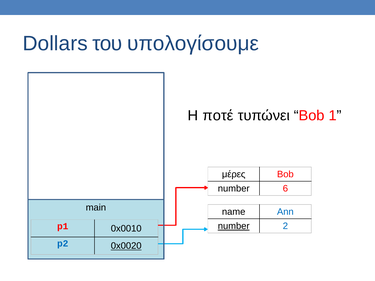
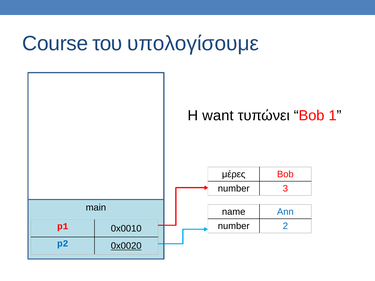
Dollars: Dollars -> Course
ποτέ: ποτέ -> want
6: 6 -> 3
number at (234, 226) underline: present -> none
